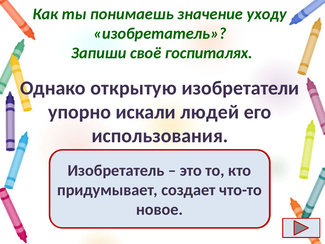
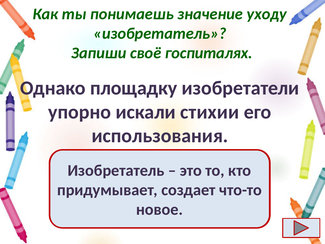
открытую: открытую -> площадку
людей: людей -> стихии
